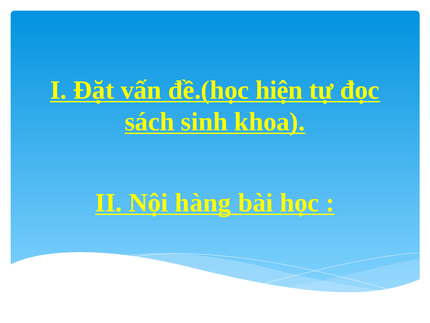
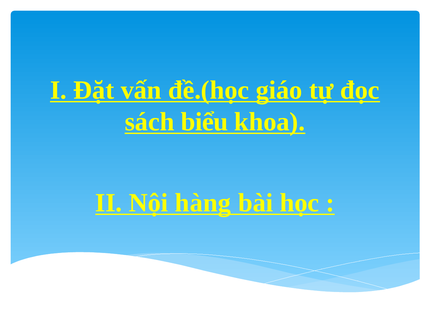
hiện: hiện -> giáo
sinh: sinh -> biểu
